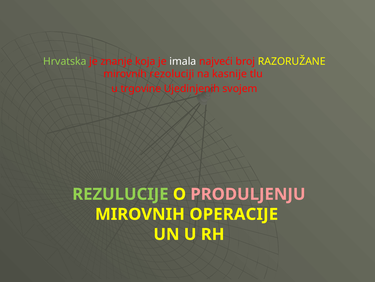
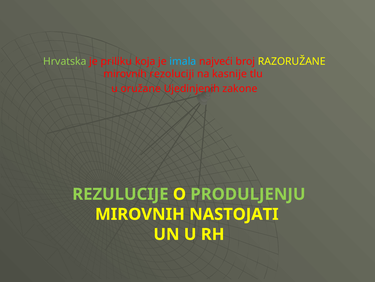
znanje: znanje -> priliku
imala colour: white -> light blue
trgovine: trgovine -> oružane
svojem: svojem -> zakone
PRODULJENJU colour: pink -> light green
OPERACIJE: OPERACIJE -> NASTOJATI
